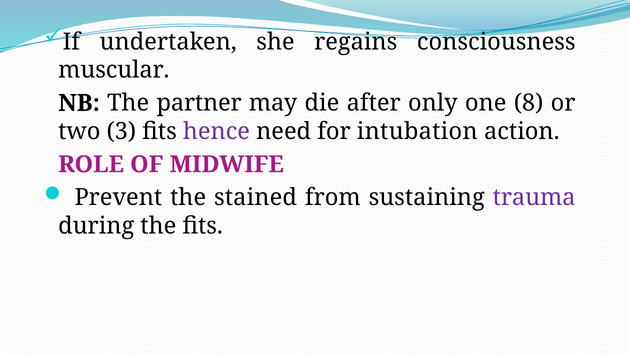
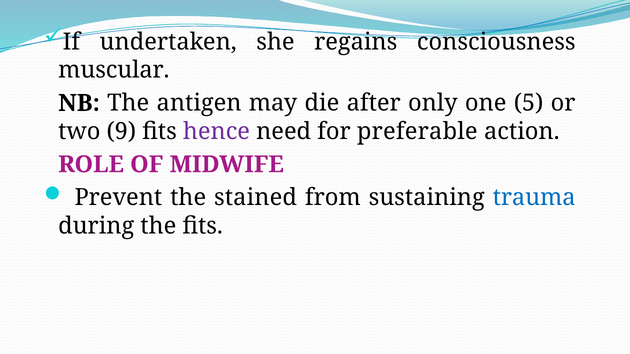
partner: partner -> antigen
8: 8 -> 5
3: 3 -> 9
intubation: intubation -> preferable
trauma colour: purple -> blue
